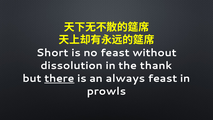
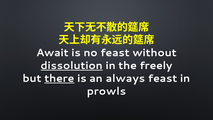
Short: Short -> Await
dissolution underline: none -> present
thank: thank -> freely
